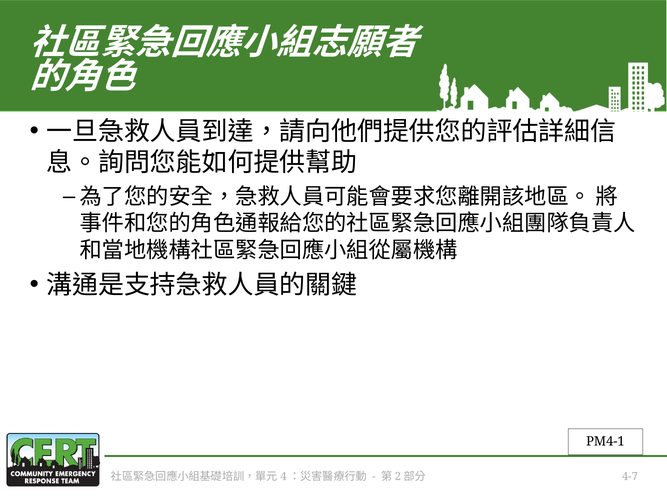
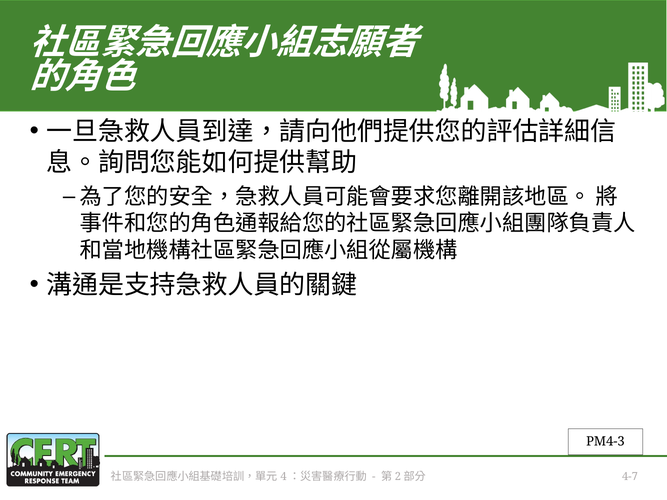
PM4-1: PM4-1 -> PM4-3
